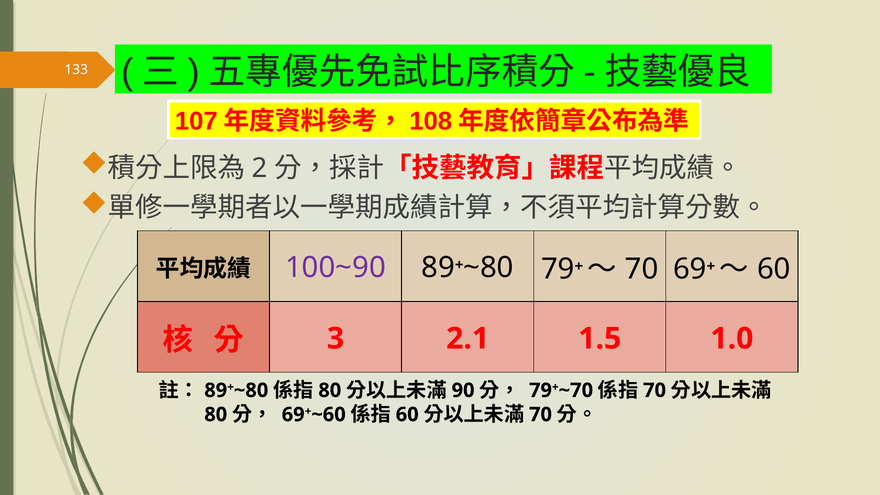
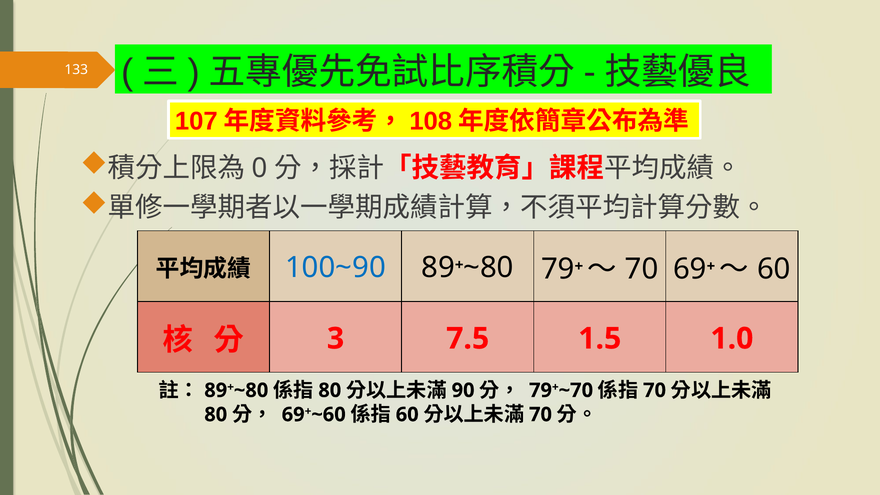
2: 2 -> 0
100~90 colour: purple -> blue
2.1: 2.1 -> 7.5
